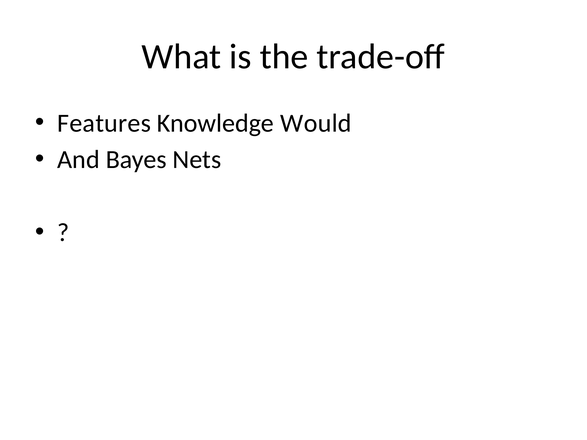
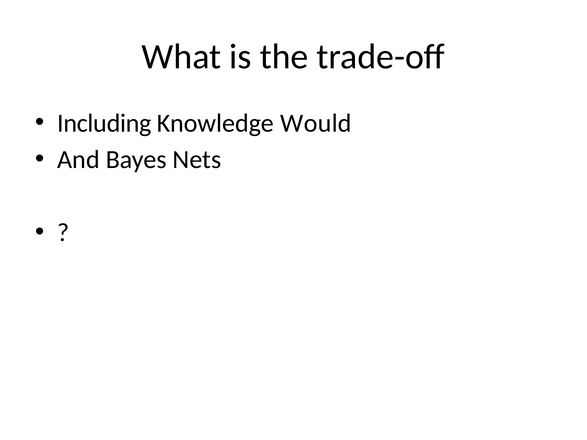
Features: Features -> Including
